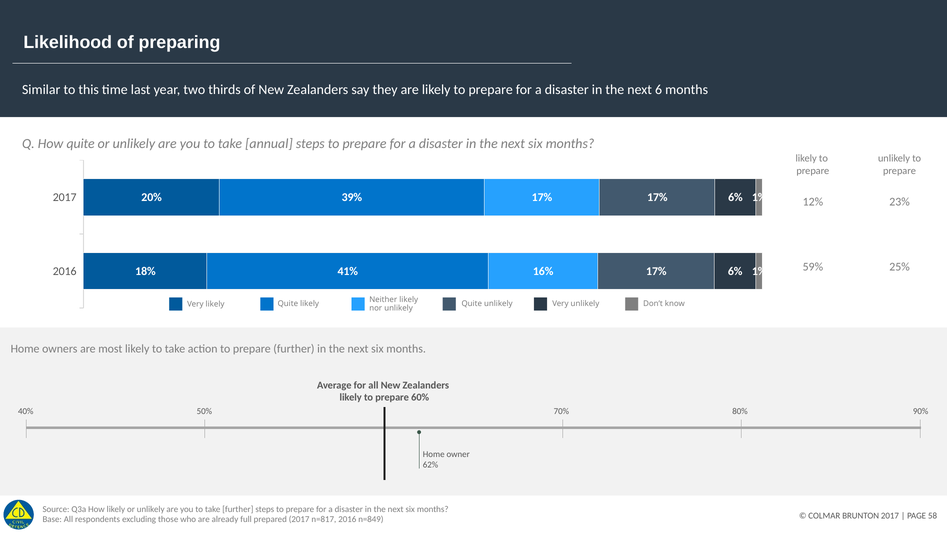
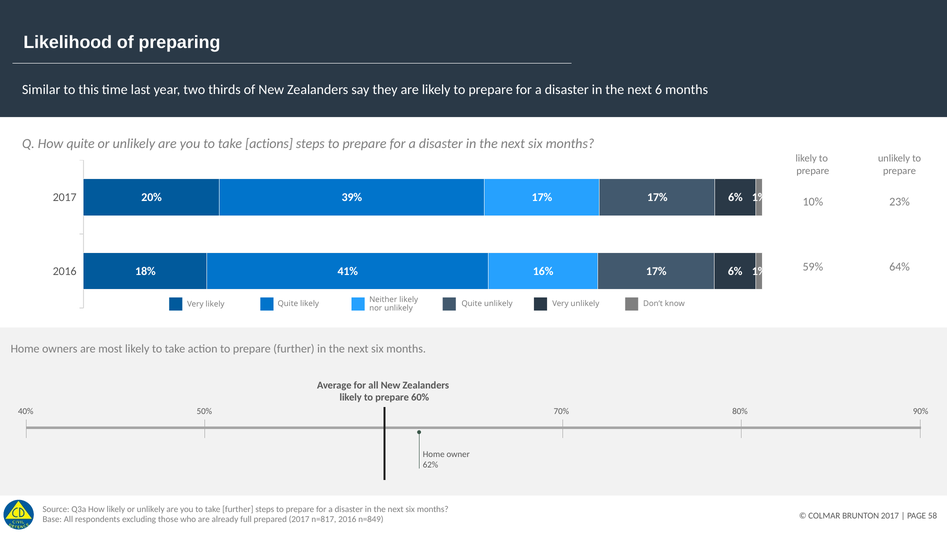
annual: annual -> actions
12%: 12% -> 10%
25%: 25% -> 64%
